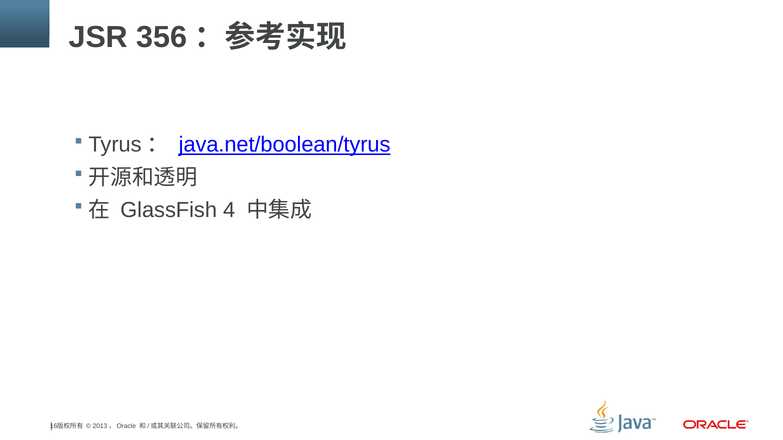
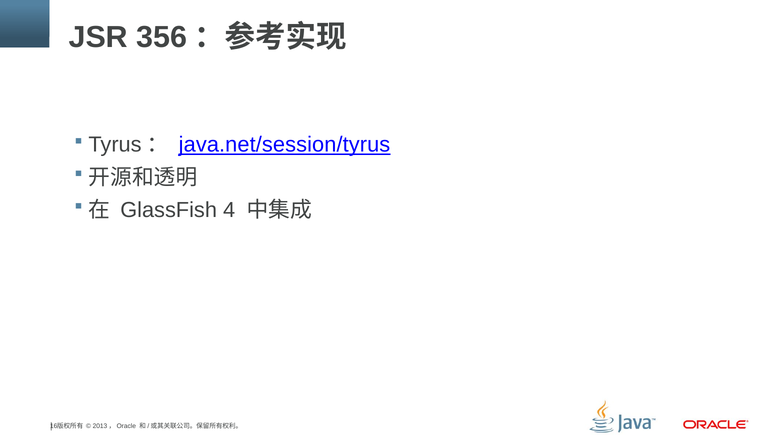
java.net/boolean/tyrus: java.net/boolean/tyrus -> java.net/session/tyrus
